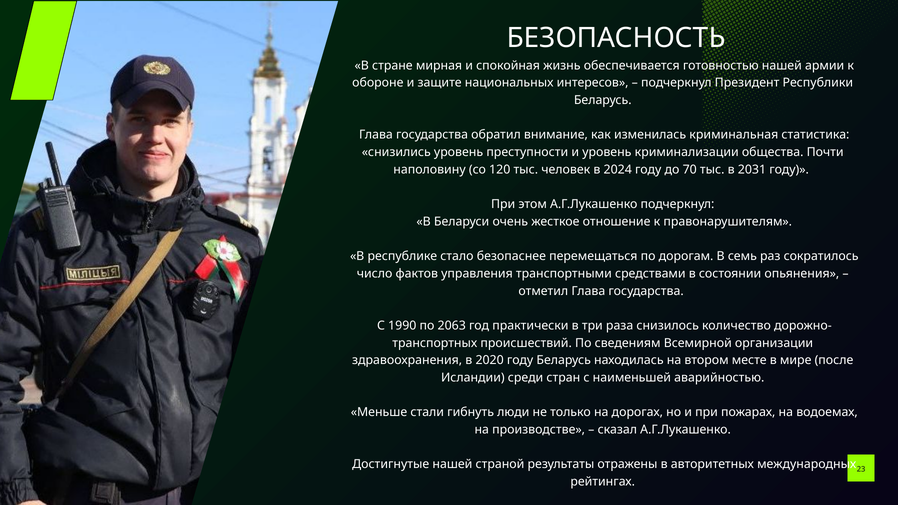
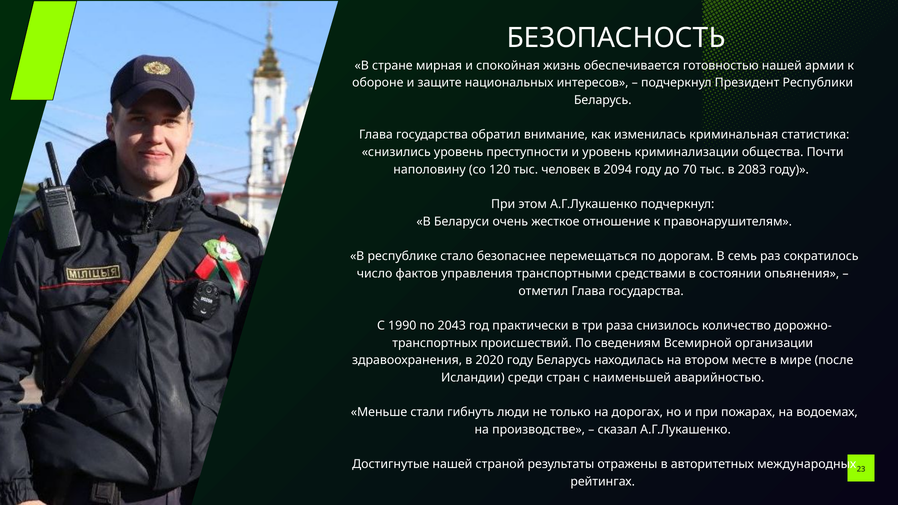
2024: 2024 -> 2094
2031: 2031 -> 2083
2063: 2063 -> 2043
